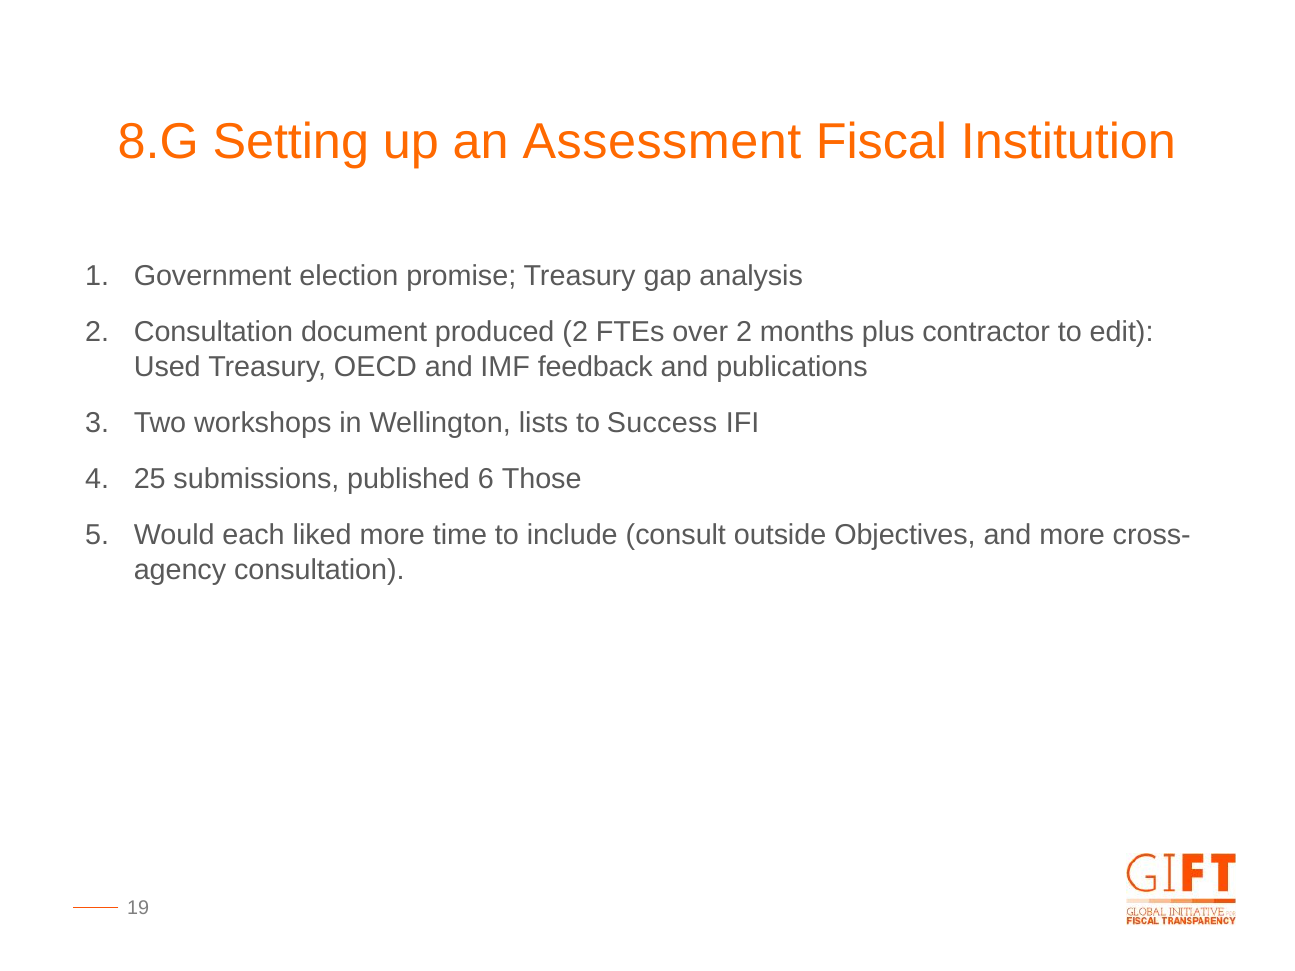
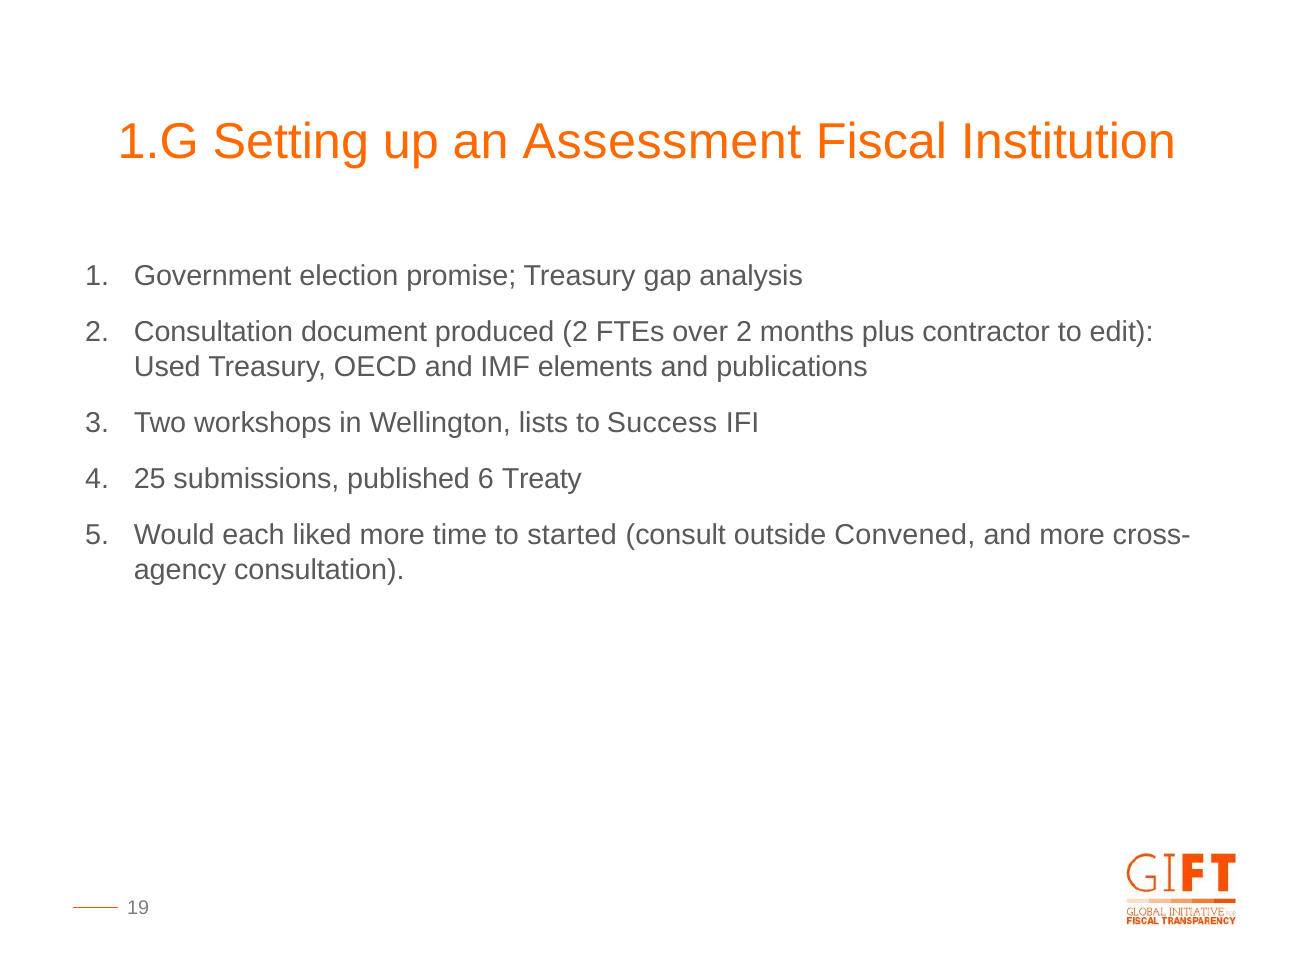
8.G: 8.G -> 1.G
feedback: feedback -> elements
Those: Those -> Treaty
include: include -> started
Objectives: Objectives -> Convened
